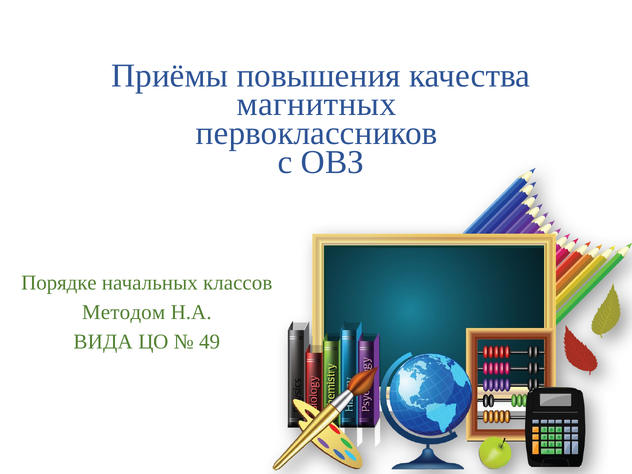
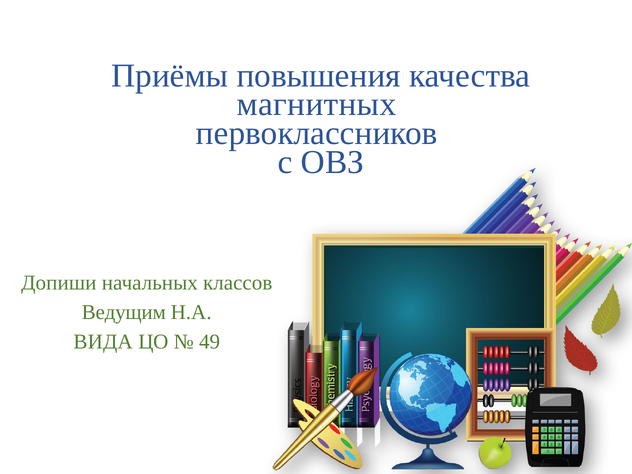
Порядке: Порядке -> Допиши
Методом: Методом -> Ведущим
